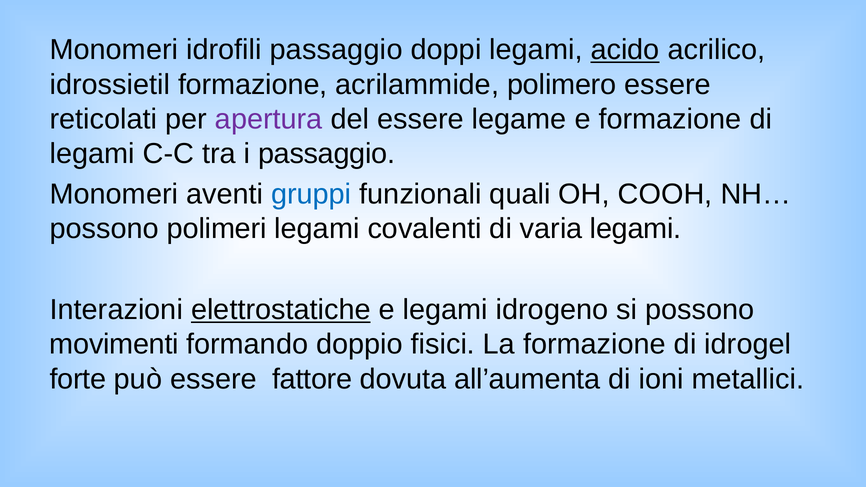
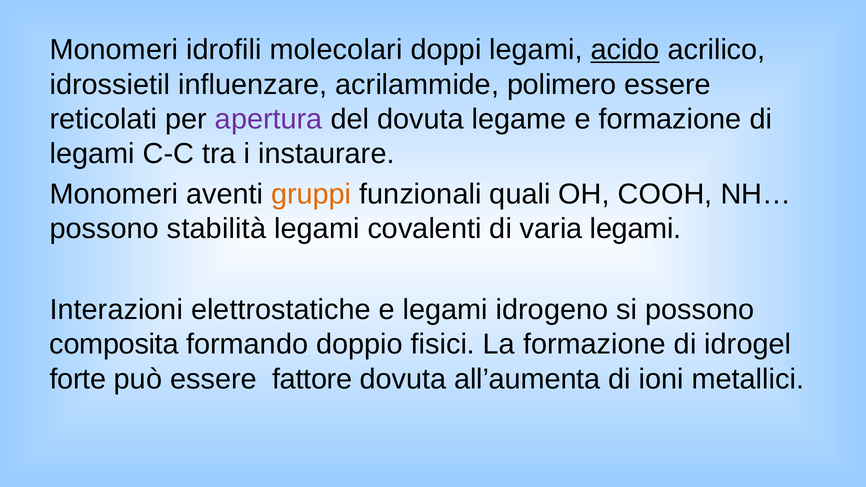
idrofili passaggio: passaggio -> molecolari
idrossietil formazione: formazione -> influenzare
del essere: essere -> dovuta
i passaggio: passaggio -> instaurare
gruppi colour: blue -> orange
polimeri: polimeri -> stabilità
elettrostatiche underline: present -> none
movimenti: movimenti -> composita
